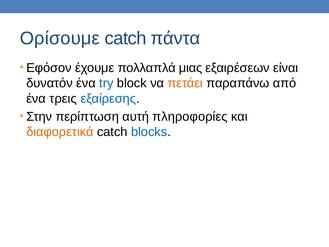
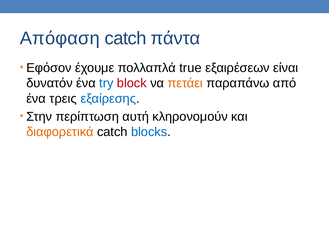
Ορίσουμε: Ορίσουμε -> Απόφαση
μιας: μιας -> true
block colour: black -> red
πληροφορίες: πληροφορίες -> κληρονομούν
